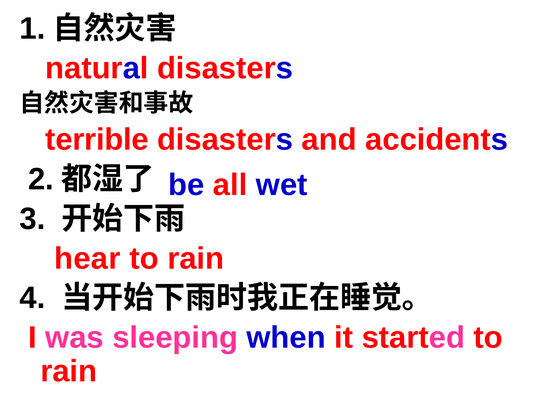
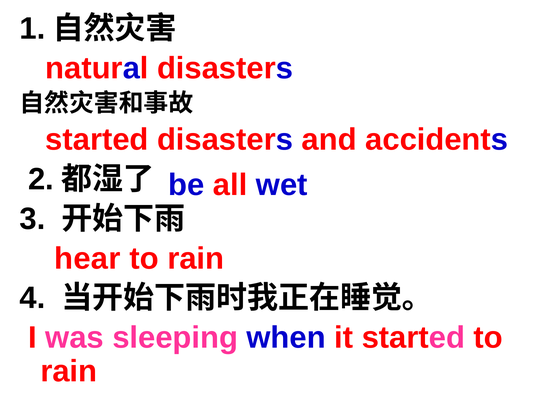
terrible at (97, 140): terrible -> started
